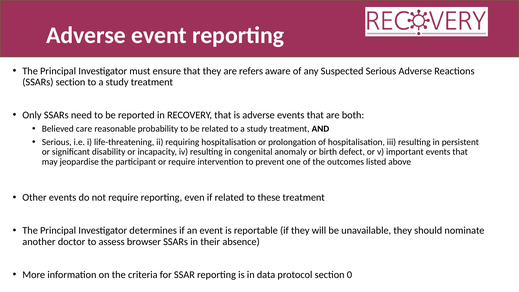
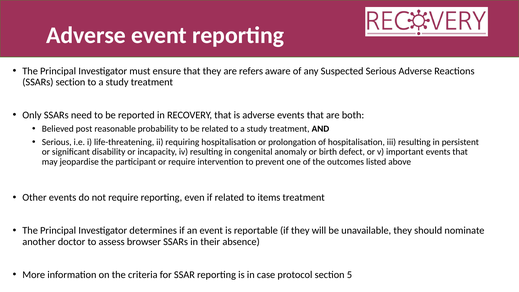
care: care -> post
these: these -> items
data: data -> case
0: 0 -> 5
